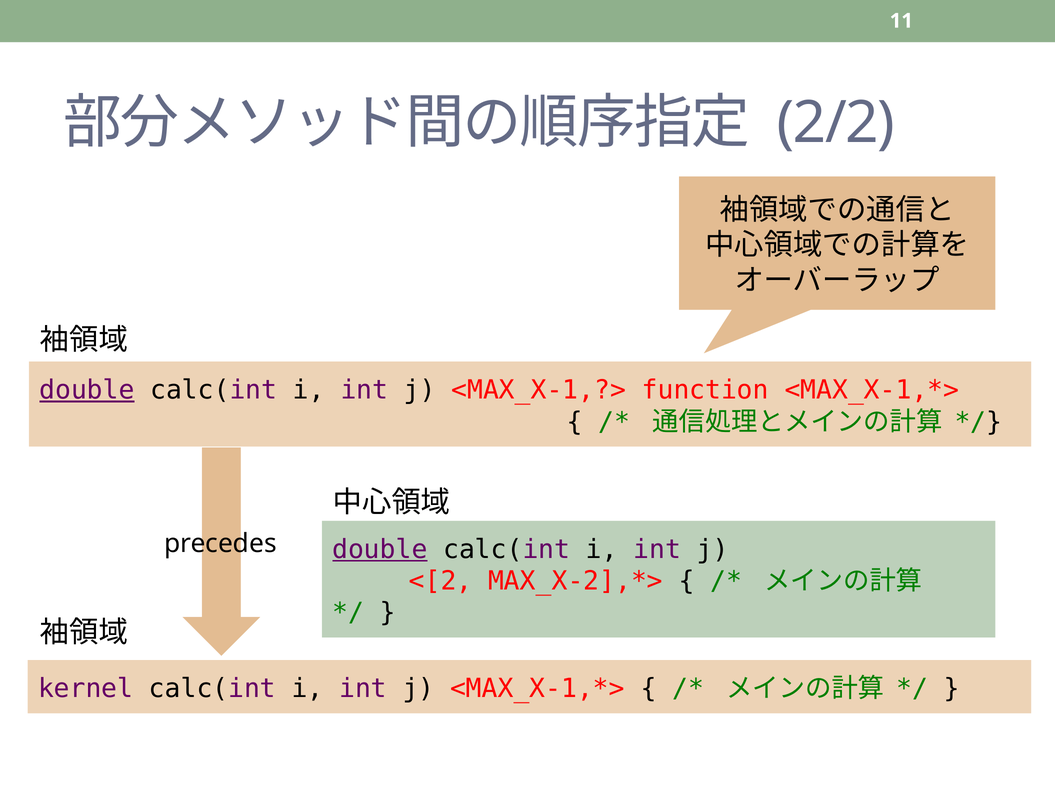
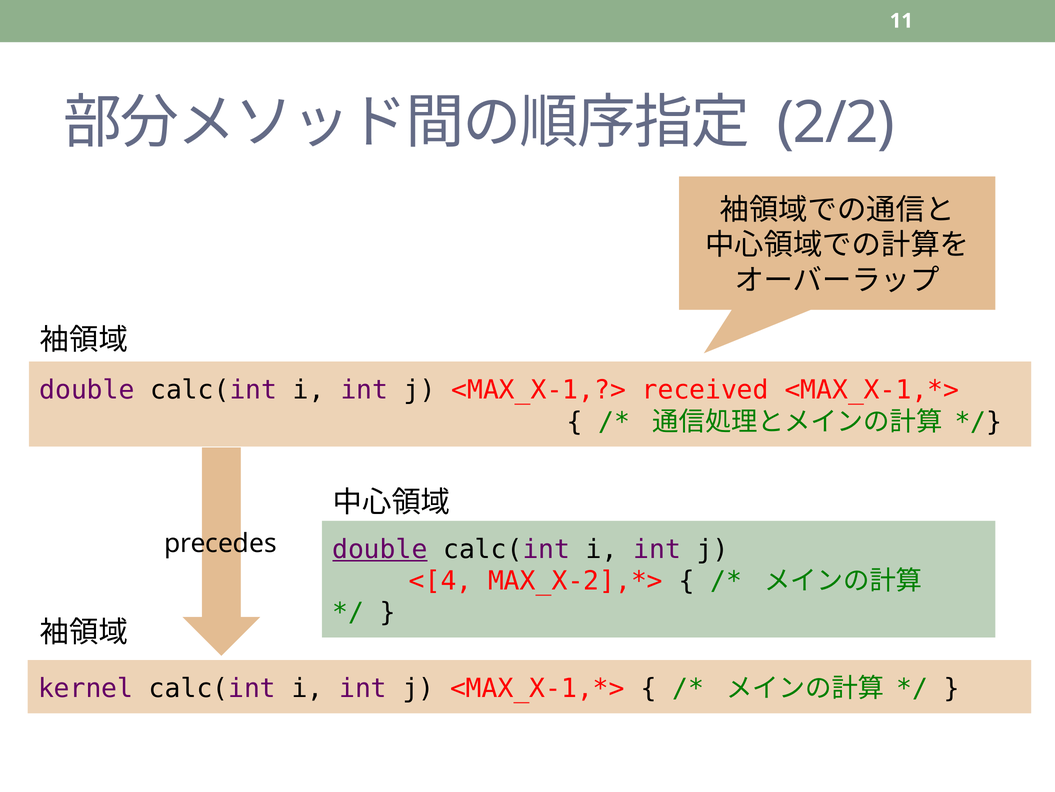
double at (87, 390) underline: present -> none
function: function -> received
<[2: <[2 -> <[4
